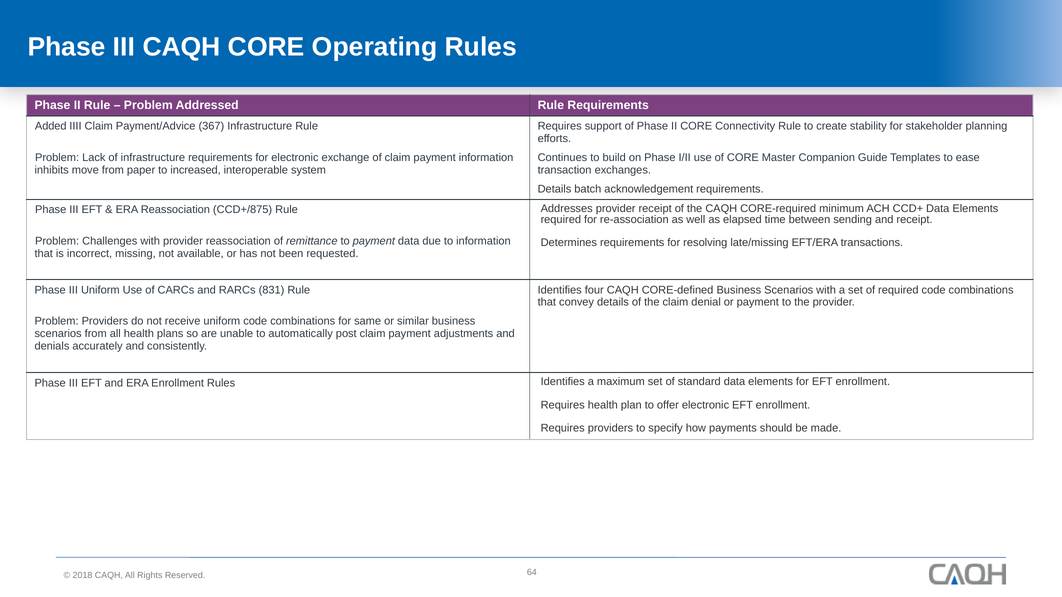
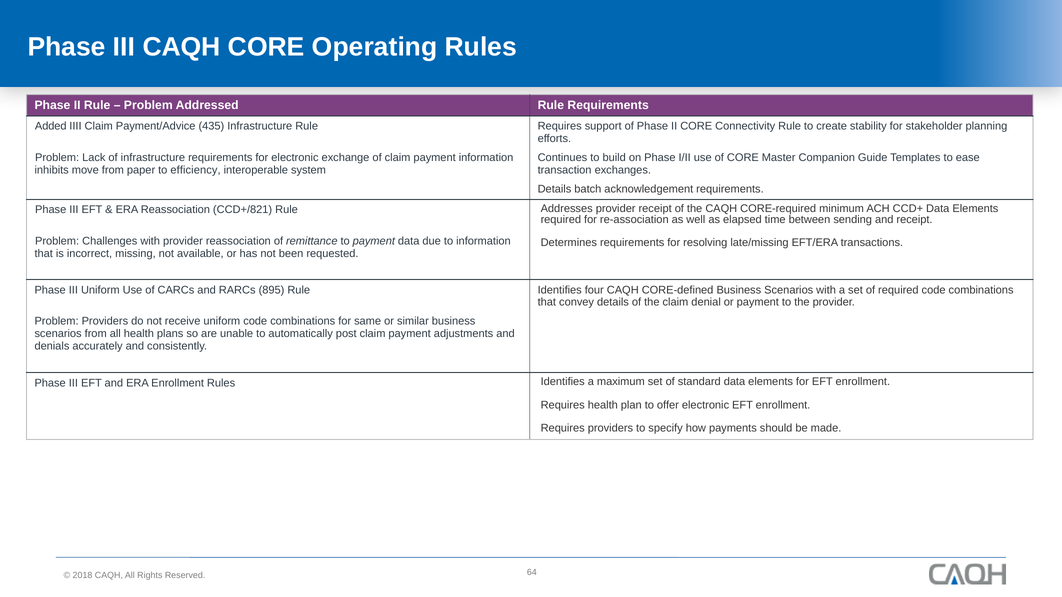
367: 367 -> 435
increased: increased -> efficiency
CCD+/875: CCD+/875 -> CCD+/821
831: 831 -> 895
